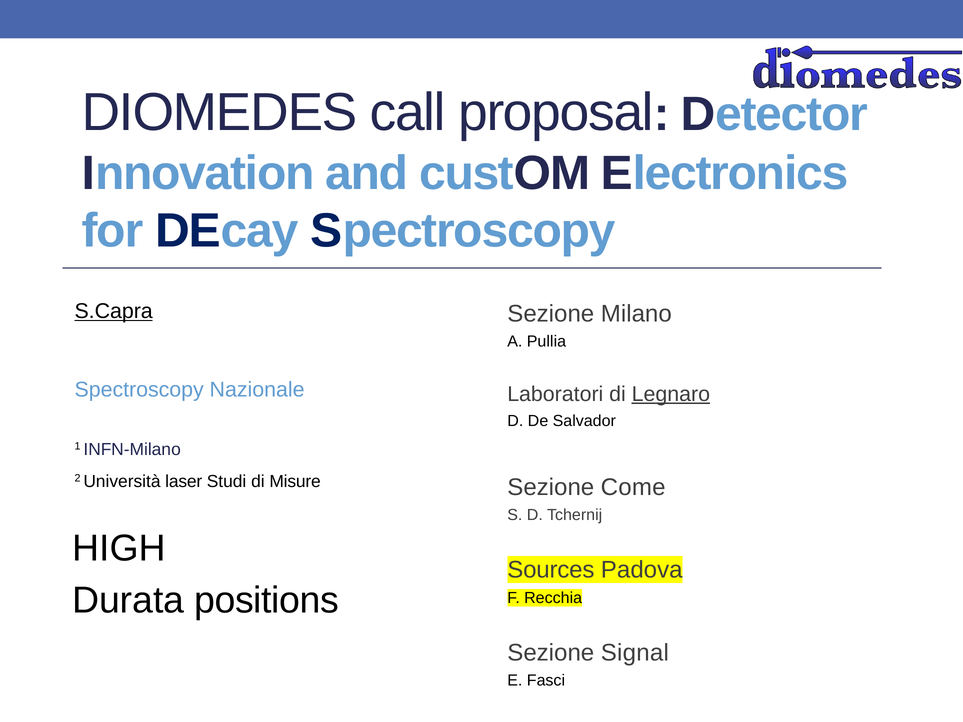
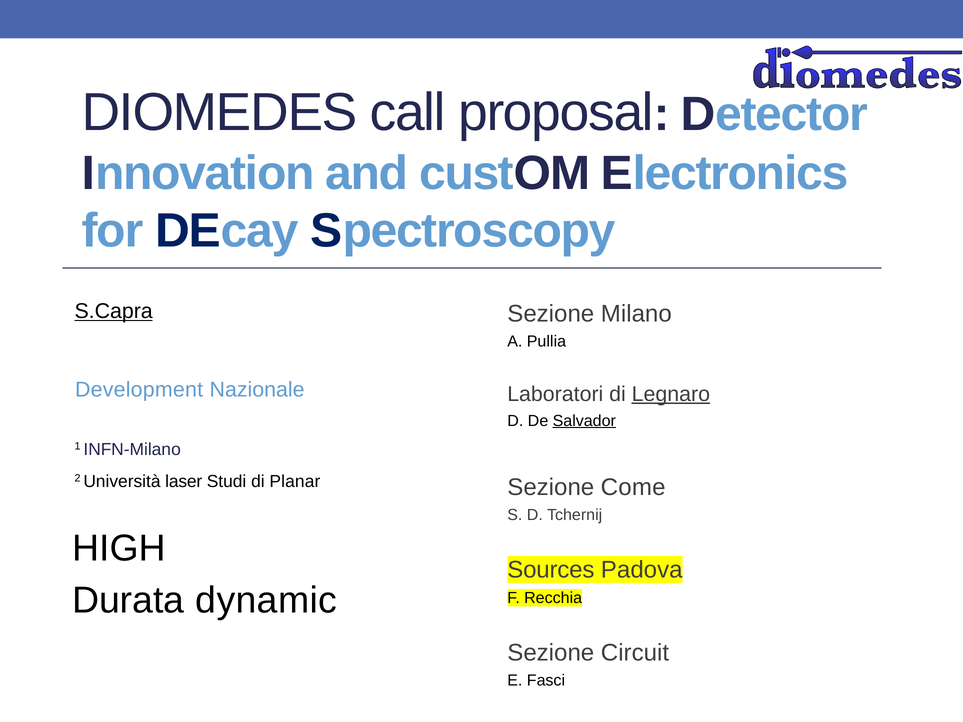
Spectroscopy at (139, 390): Spectroscopy -> Development
Salvador underline: none -> present
Misure: Misure -> Planar
positions: positions -> dynamic
Signal: Signal -> Circuit
